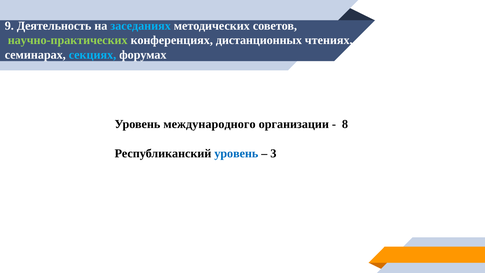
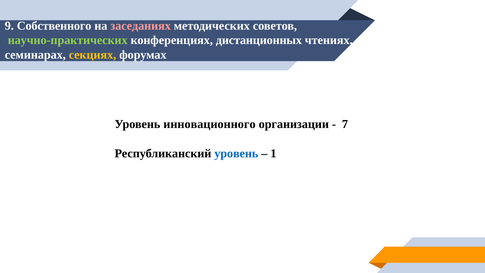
Деятельность: Деятельность -> Собственного
заседаниях colour: light blue -> pink
секциях colour: light blue -> yellow
международного: международного -> инновационного
8: 8 -> 7
3: 3 -> 1
